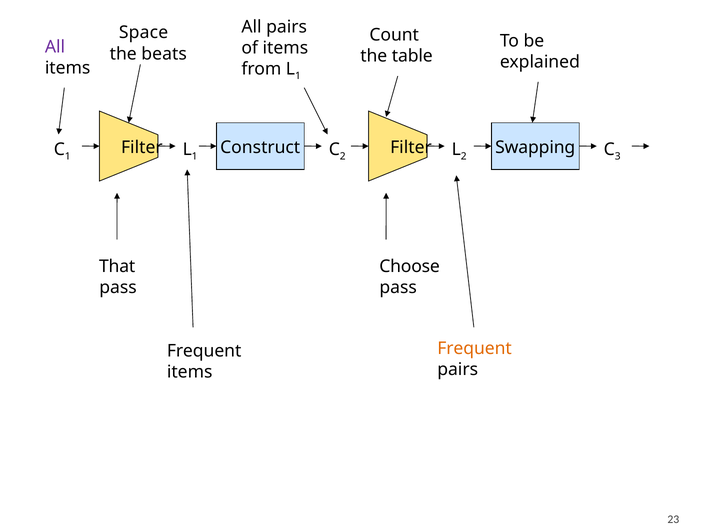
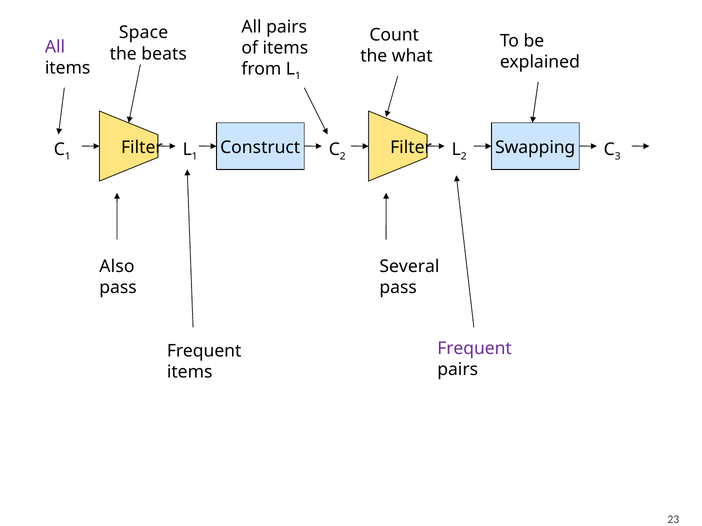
table: table -> what
That: That -> Also
Choose: Choose -> Several
Frequent at (475, 349) colour: orange -> purple
